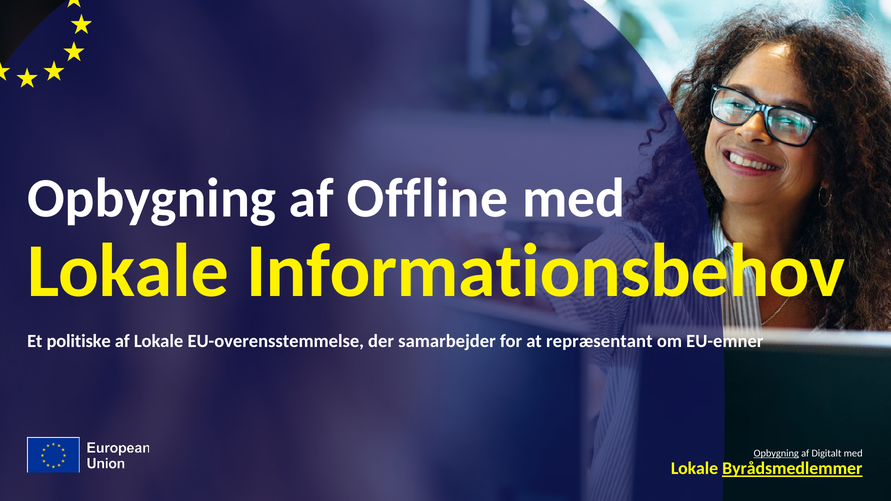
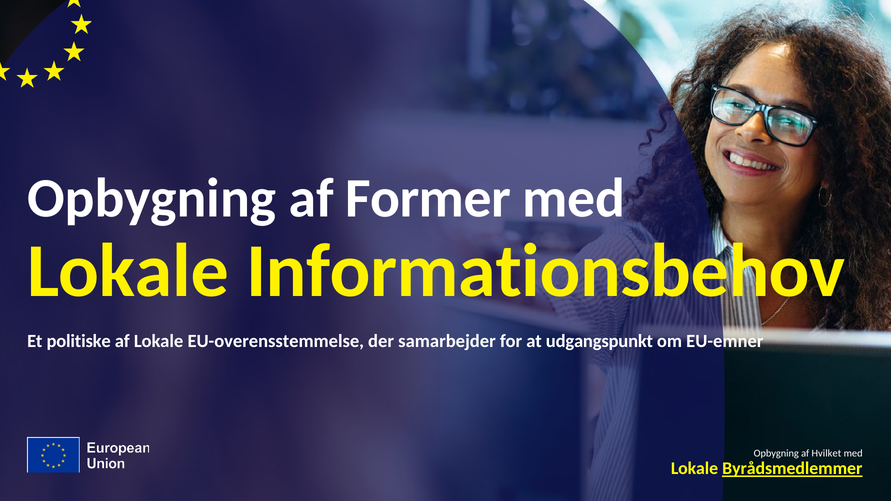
Offline: Offline -> Former
repræsentant: repræsentant -> udgangspunkt
Opbygning at (776, 454) underline: present -> none
Digitalt: Digitalt -> Hvilket
